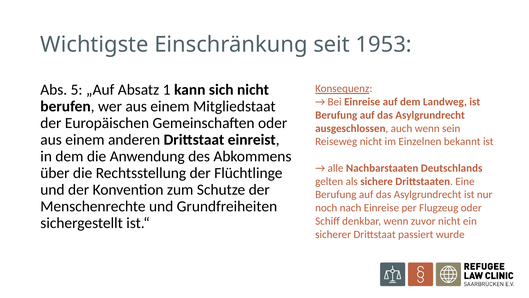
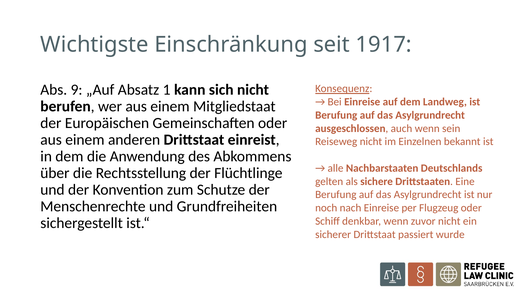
1953: 1953 -> 1917
5: 5 -> 9
